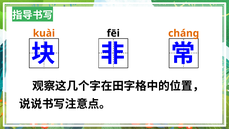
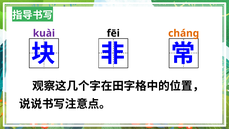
kuài colour: orange -> purple
